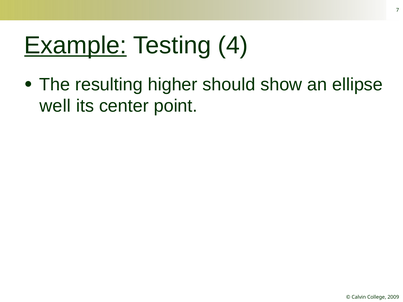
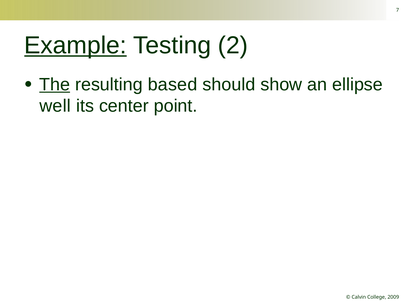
4: 4 -> 2
The underline: none -> present
higher: higher -> based
